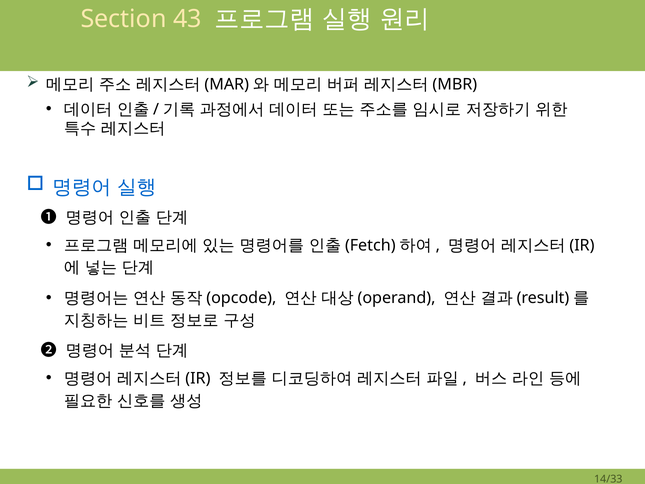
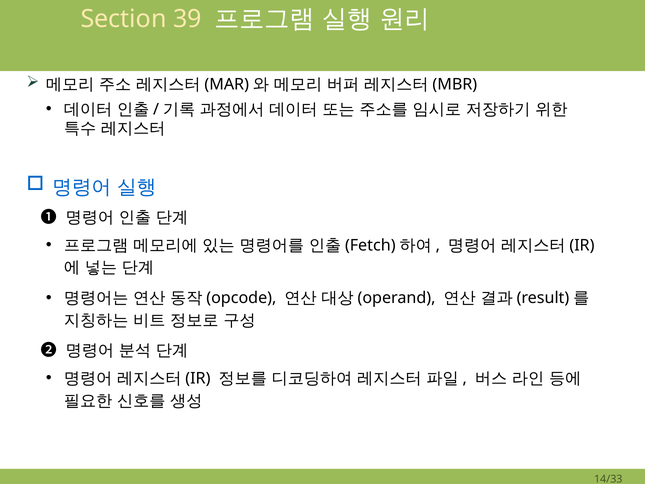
43: 43 -> 39
